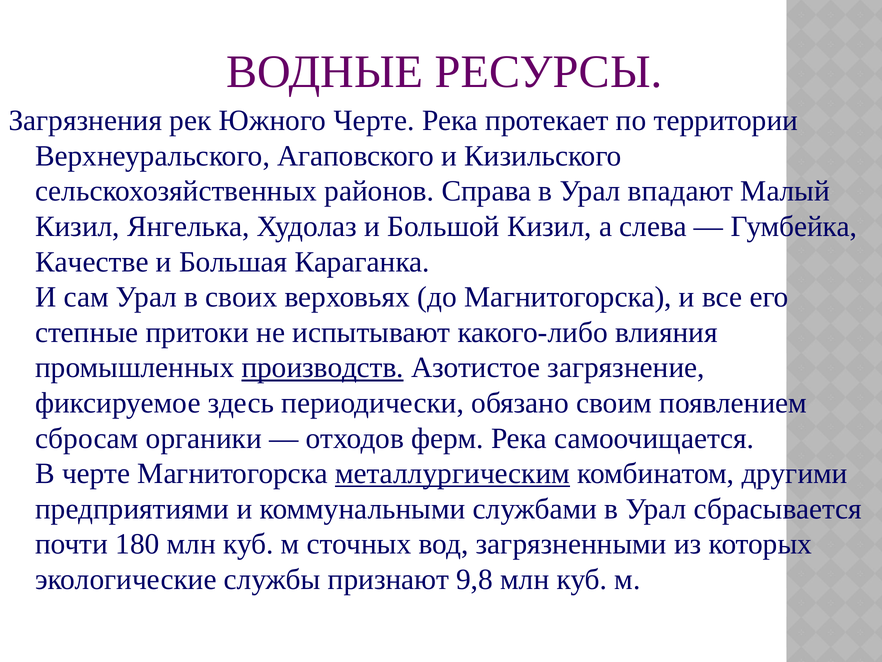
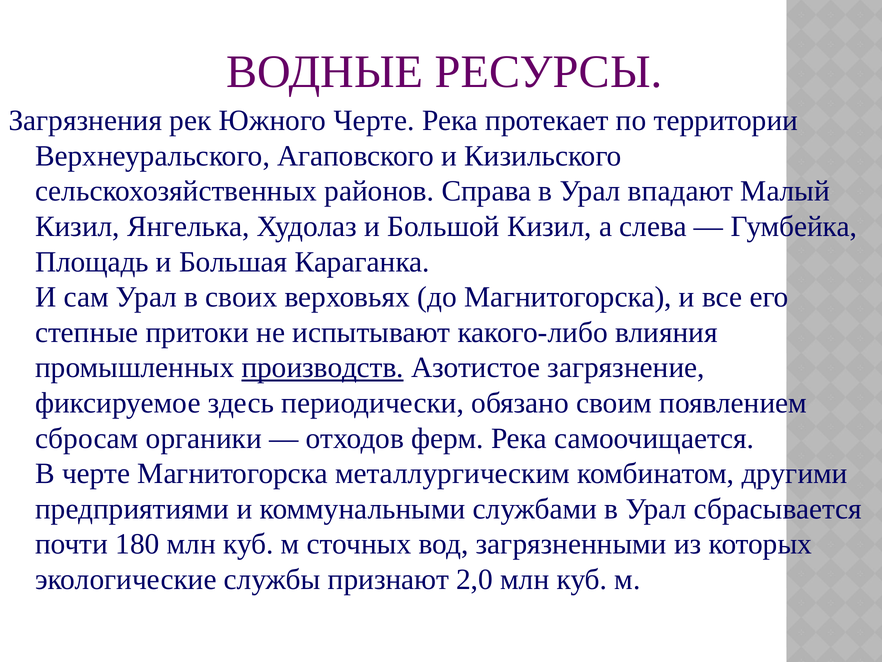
Качестве: Качестве -> Площадь
металлургическим underline: present -> none
9,8: 9,8 -> 2,0
